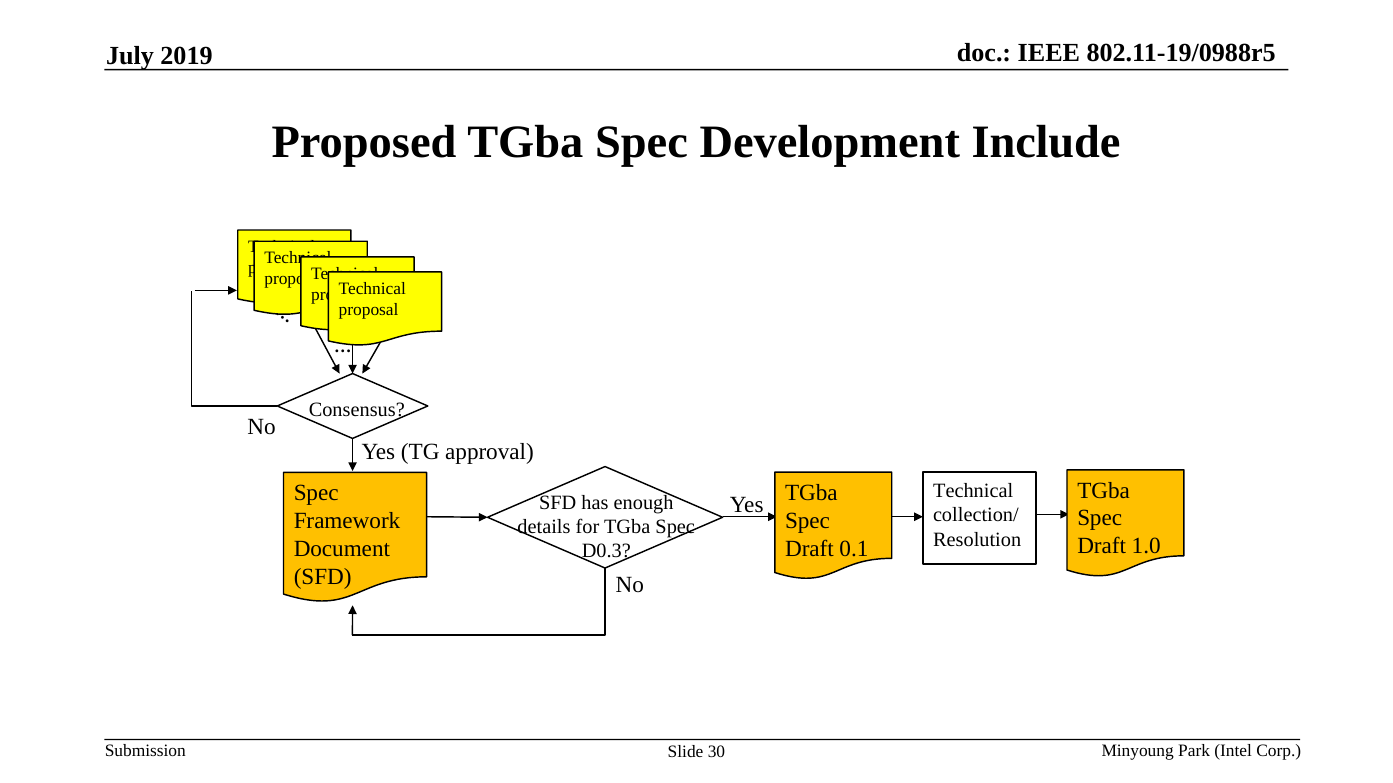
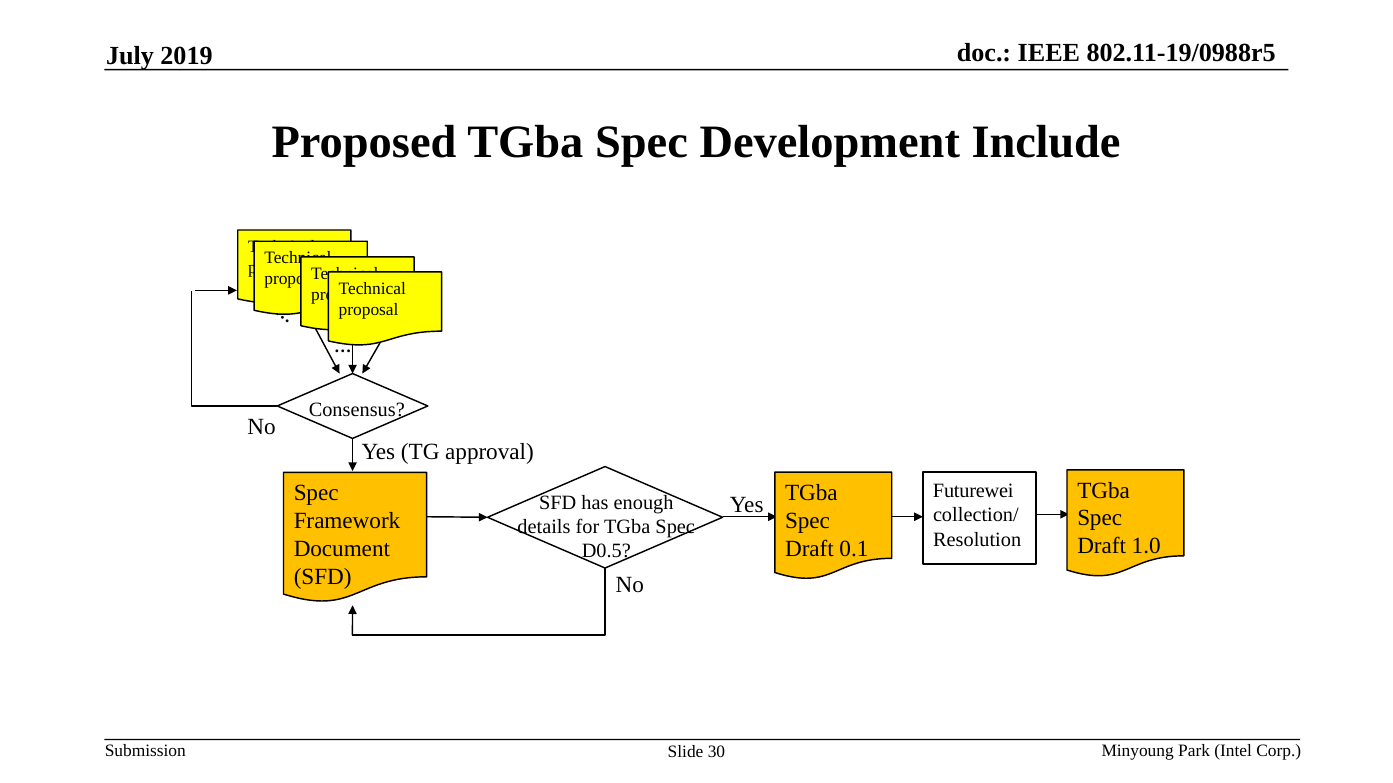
Technical at (973, 491): Technical -> Futurewei
D0.3: D0.3 -> D0.5
